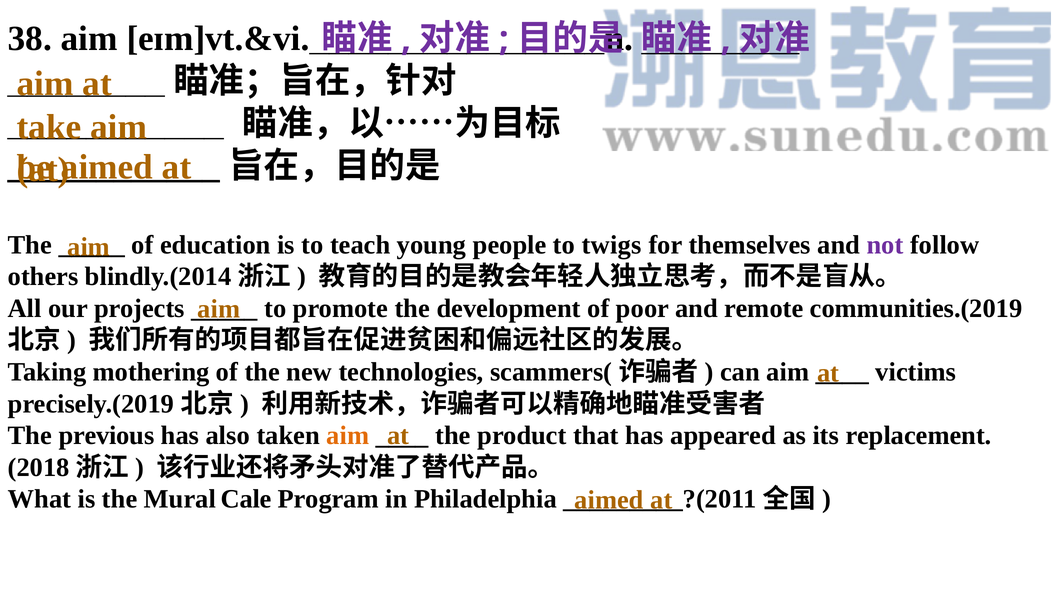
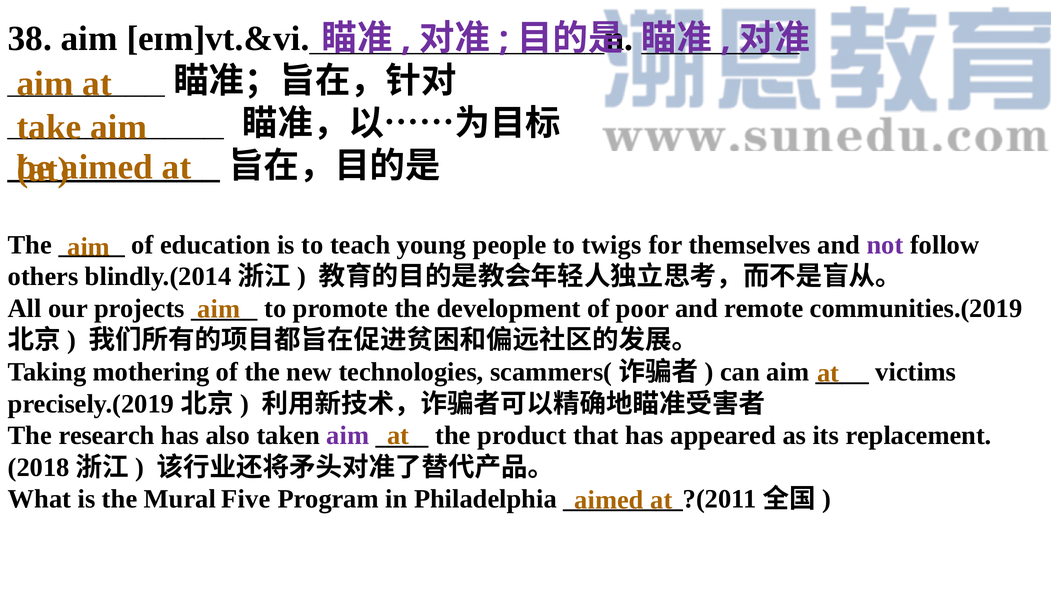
previous: previous -> research
aim at (348, 436) colour: orange -> purple
Cale: Cale -> Five
